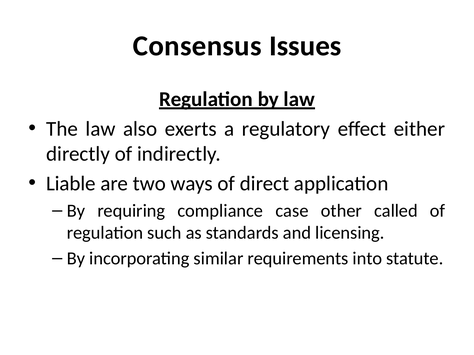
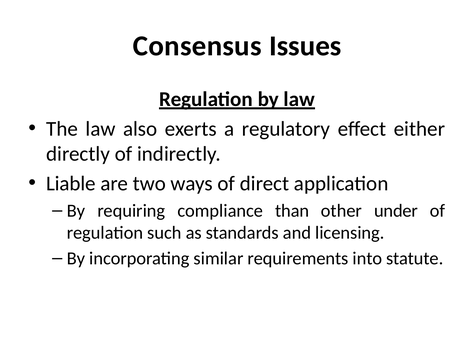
case: case -> than
called: called -> under
